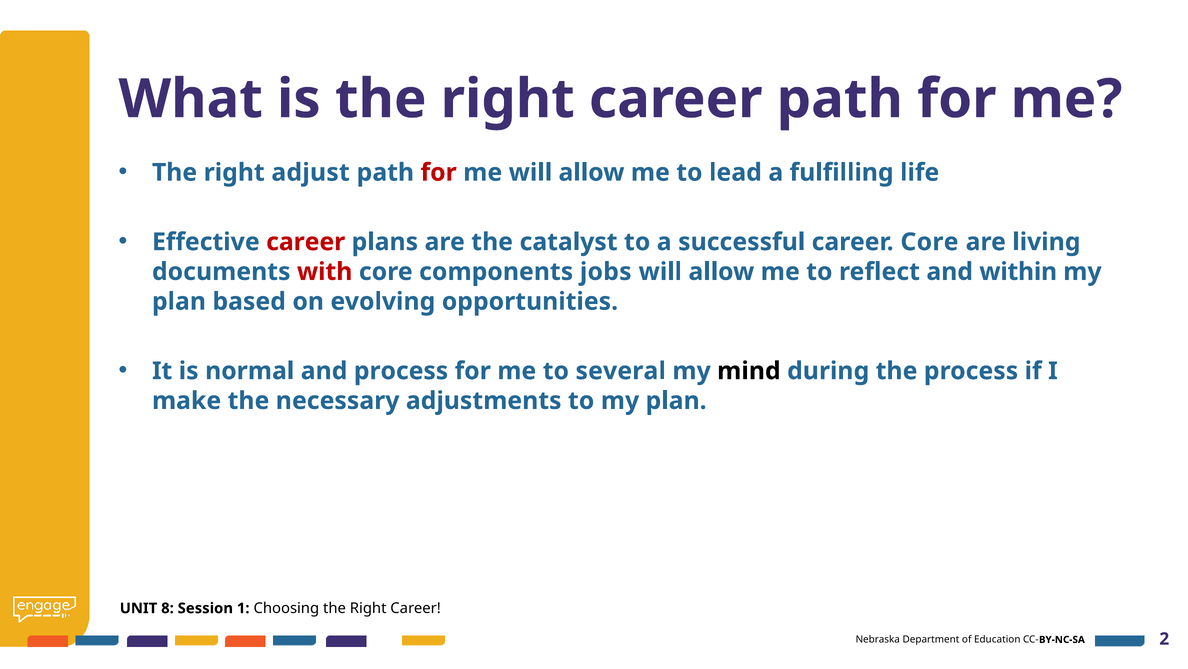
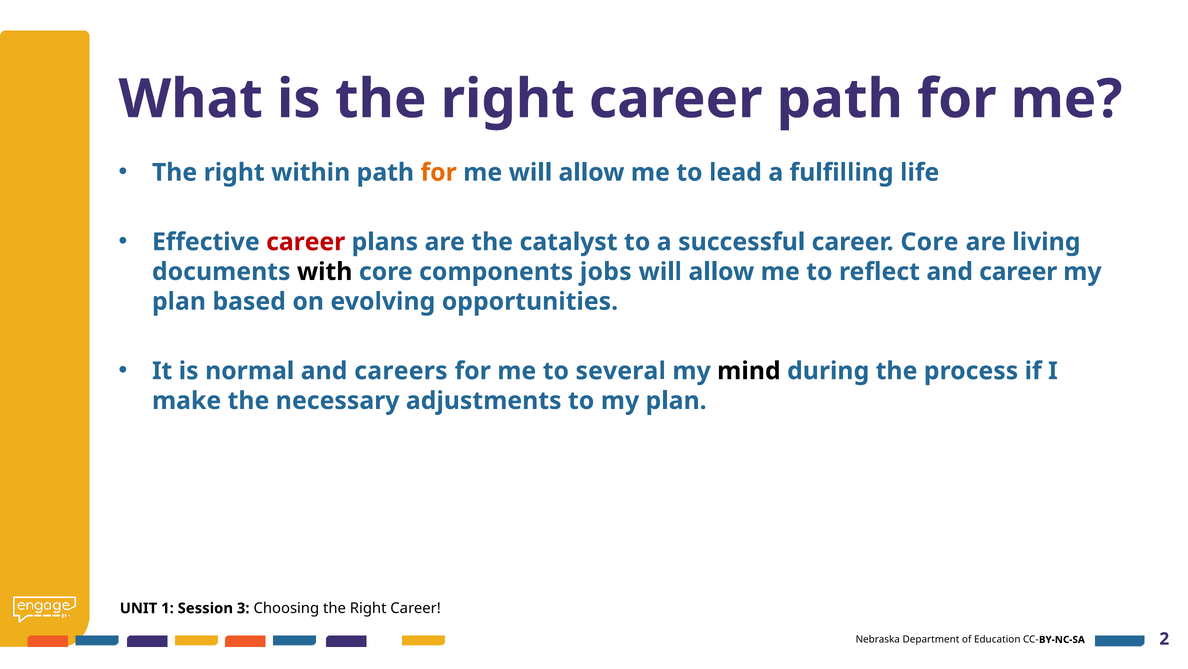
adjust: adjust -> within
for at (439, 173) colour: red -> orange
with colour: red -> black
and within: within -> career
and process: process -> careers
8: 8 -> 1
1: 1 -> 3
